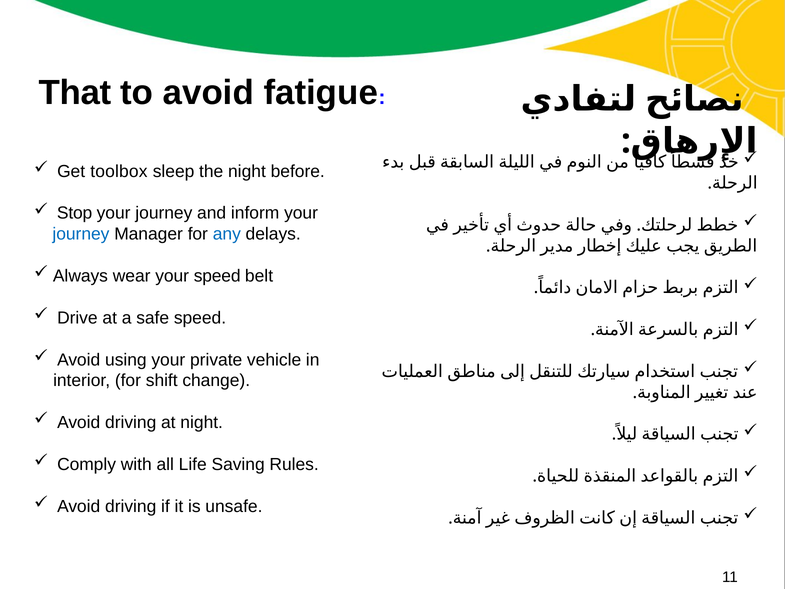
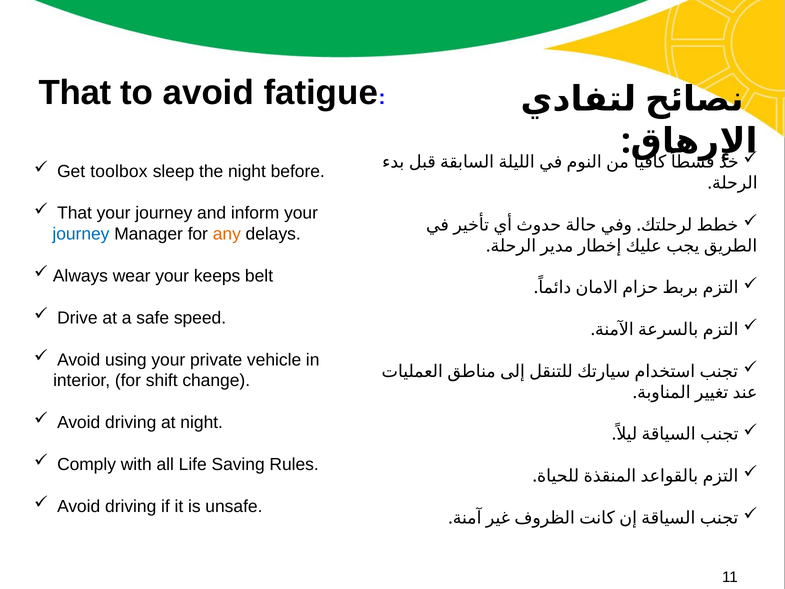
Stop at (75, 213): Stop -> That
any colour: blue -> orange
your speed: speed -> keeps
